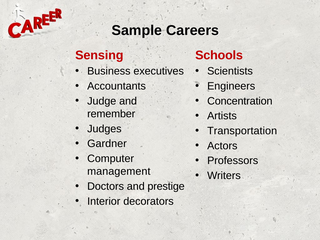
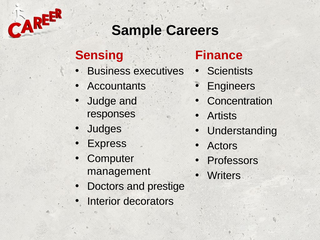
Schools: Schools -> Finance
remember: remember -> responses
Transportation: Transportation -> Understanding
Gardner: Gardner -> Express
